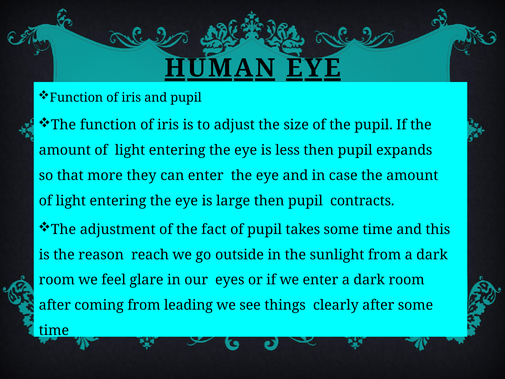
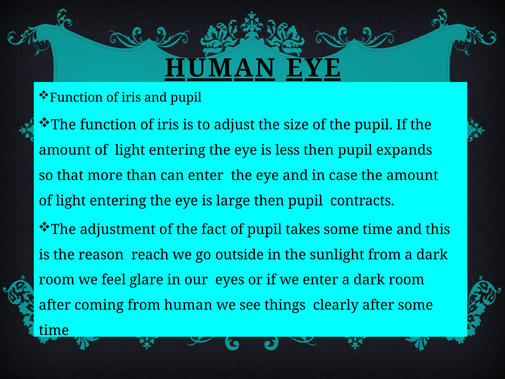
they: they -> than
from leading: leading -> human
